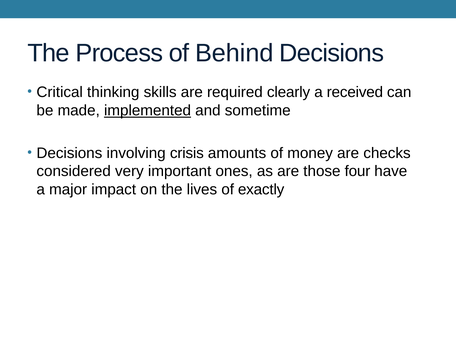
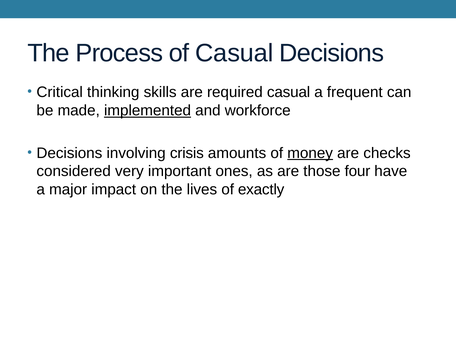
of Behind: Behind -> Casual
required clearly: clearly -> casual
received: received -> frequent
sometime: sometime -> workforce
money underline: none -> present
